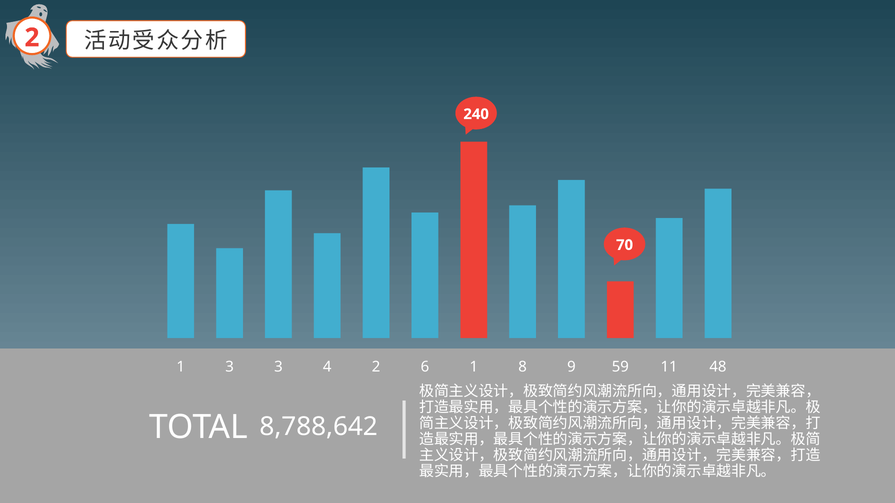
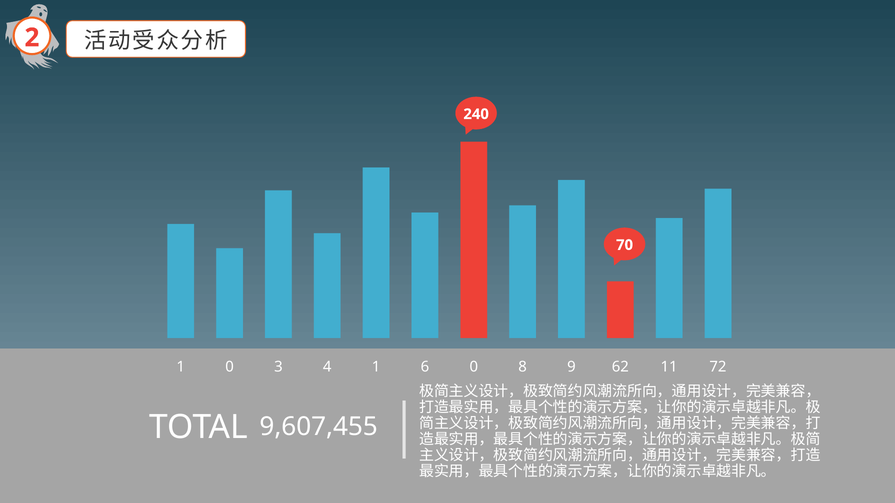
1 3: 3 -> 0
4 2: 2 -> 1
6 1: 1 -> 0
59: 59 -> 62
48: 48 -> 72
8,788,642: 8,788,642 -> 9,607,455
